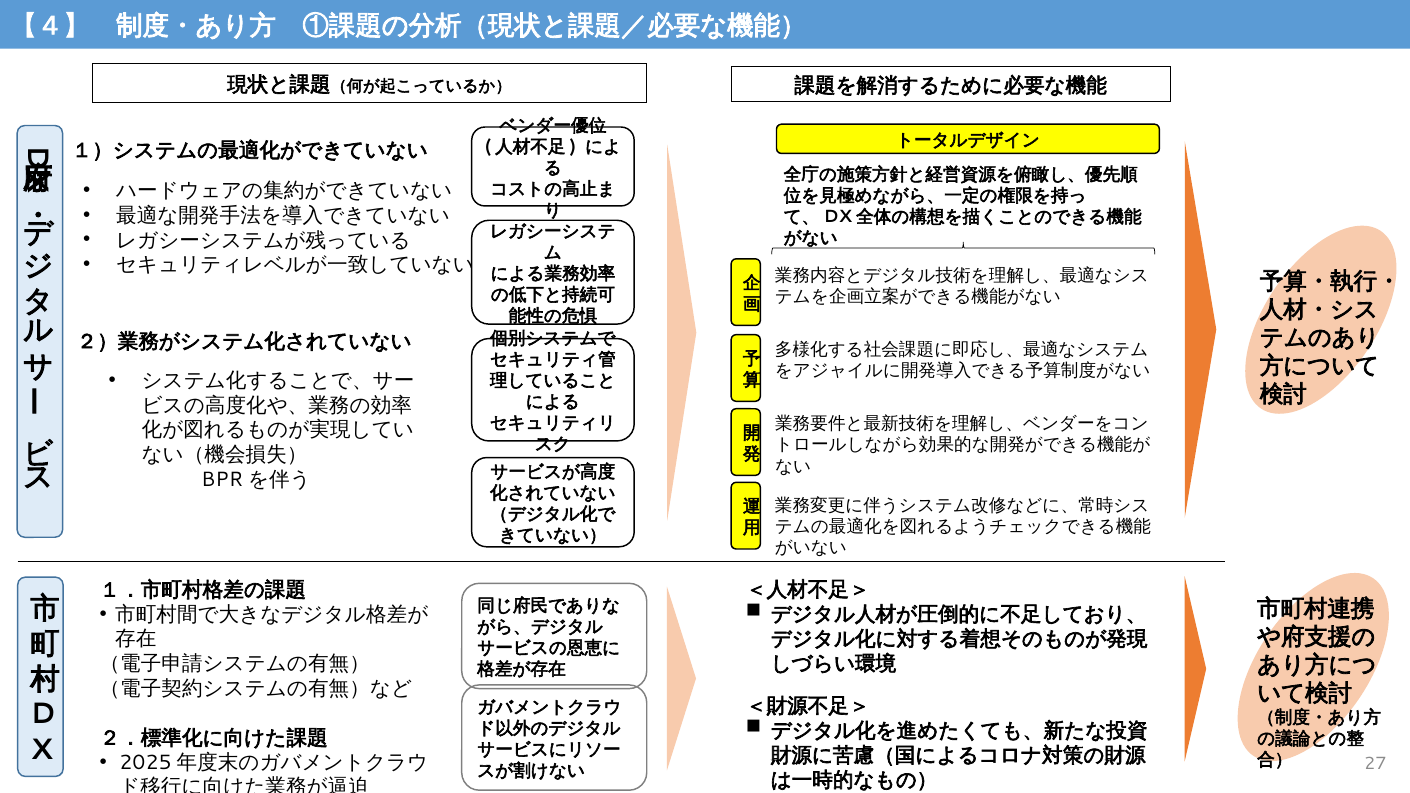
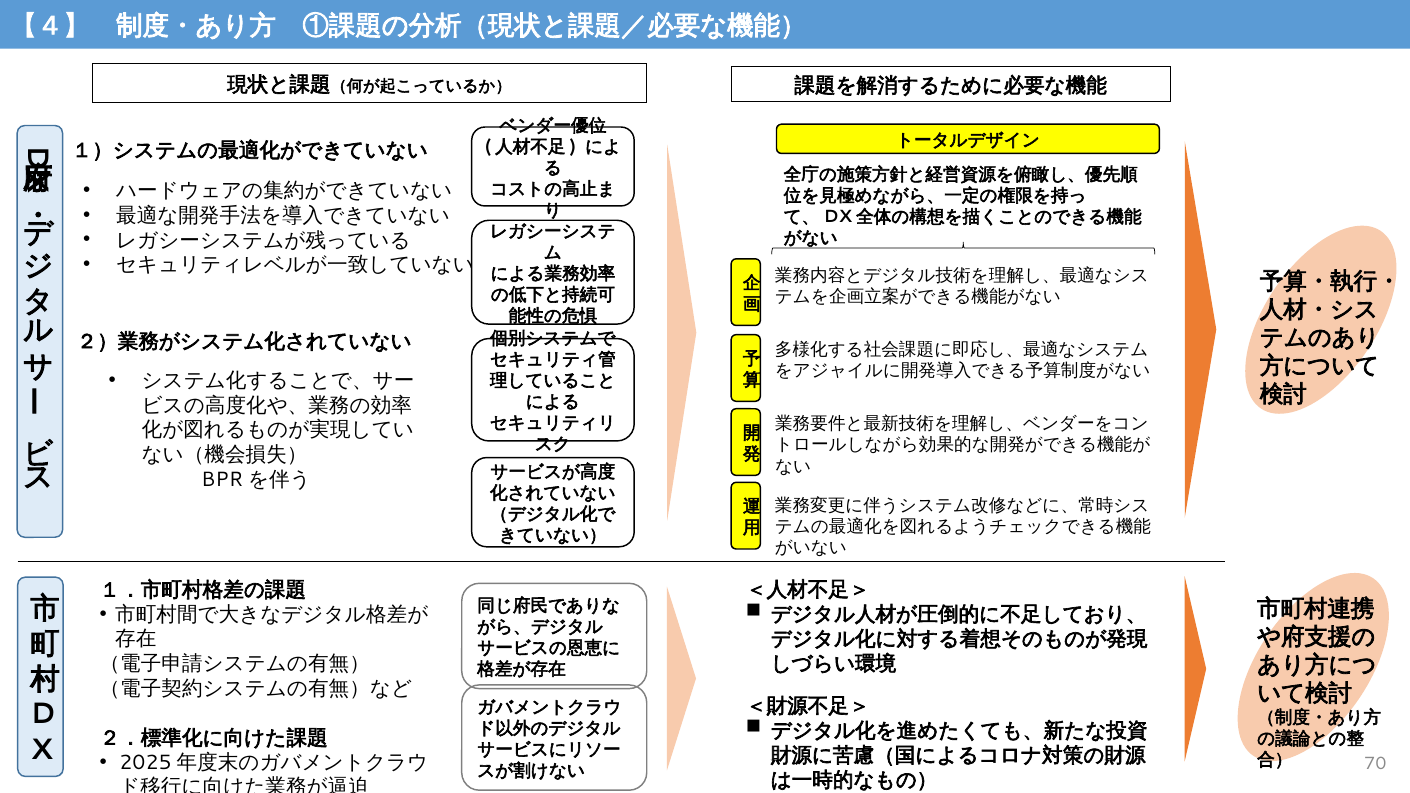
27: 27 -> 70
